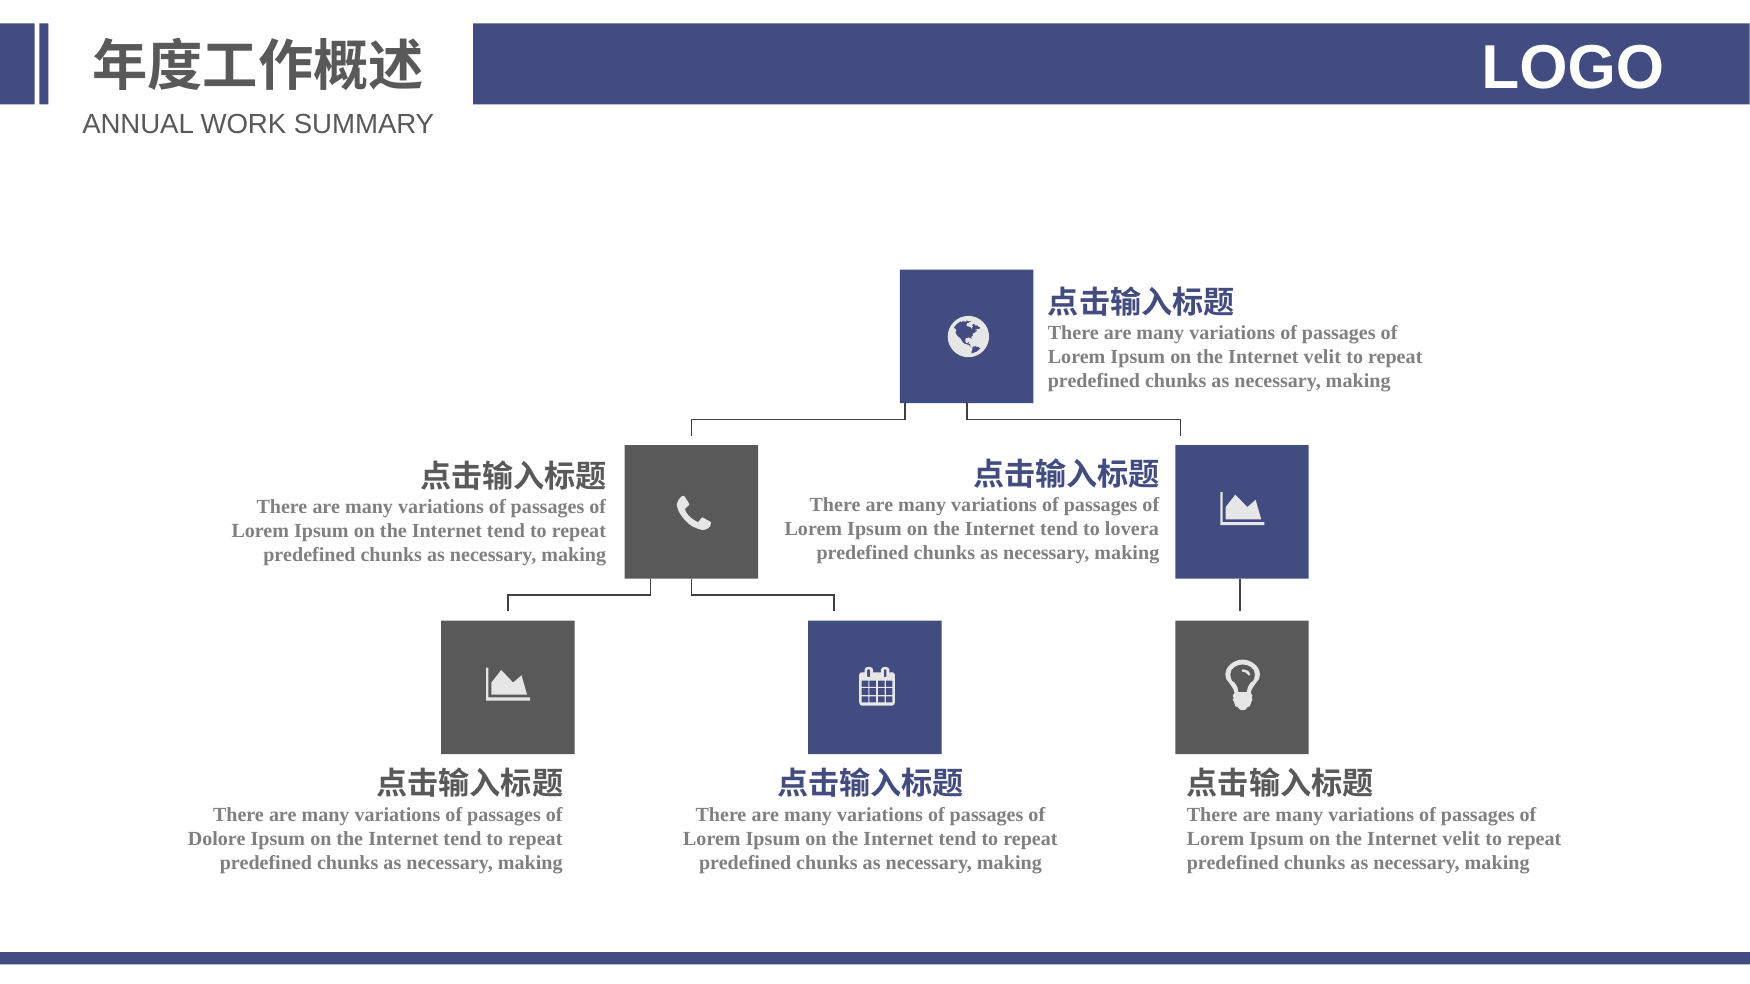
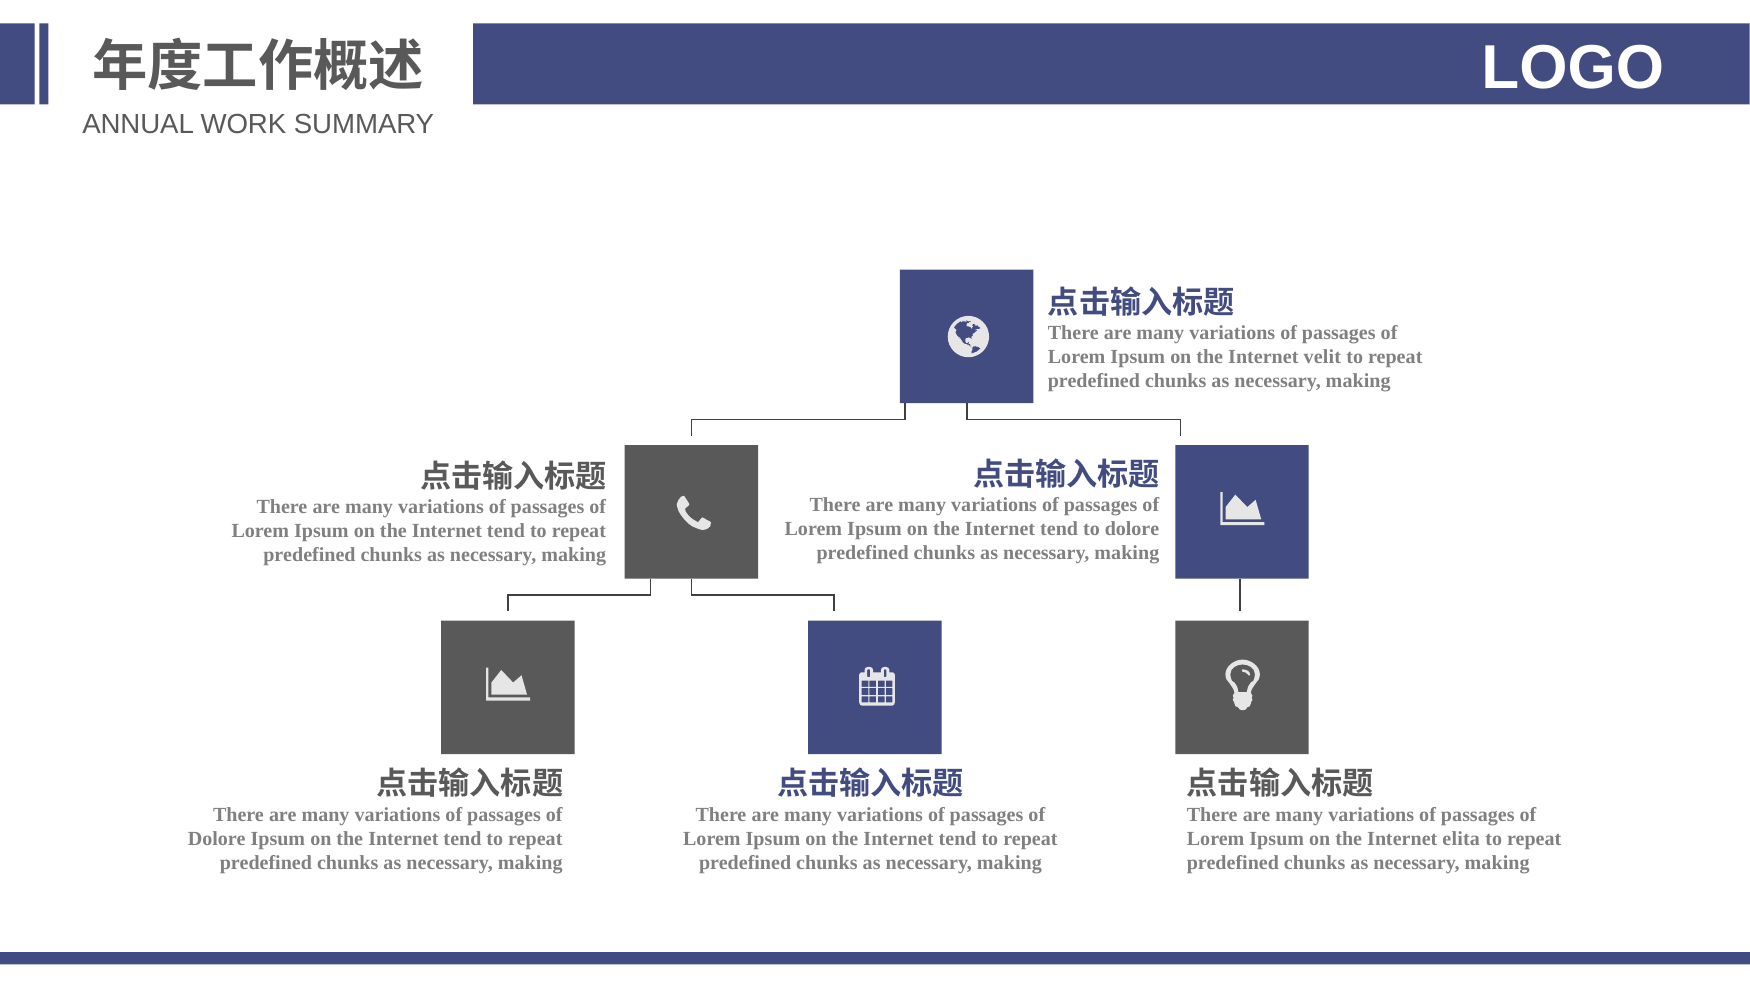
to lovera: lovera -> dolore
velit at (1461, 839): velit -> elita
